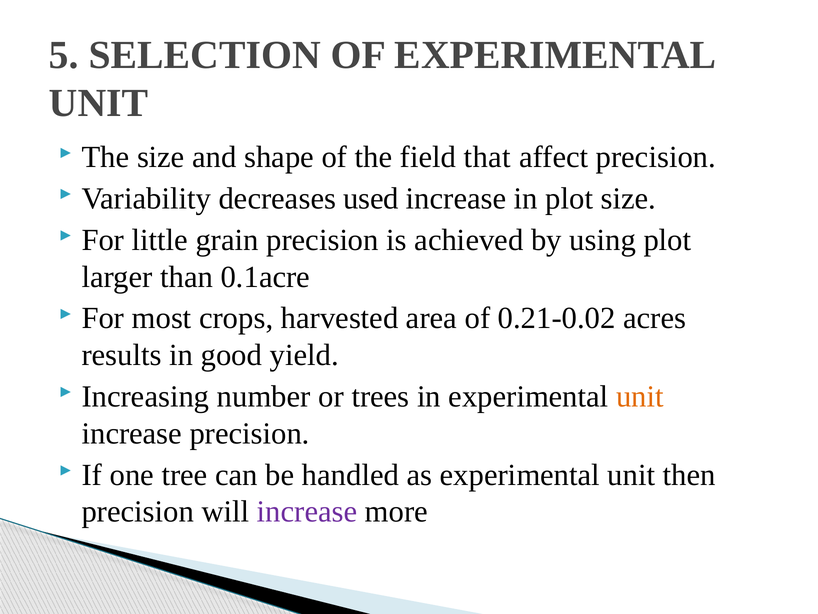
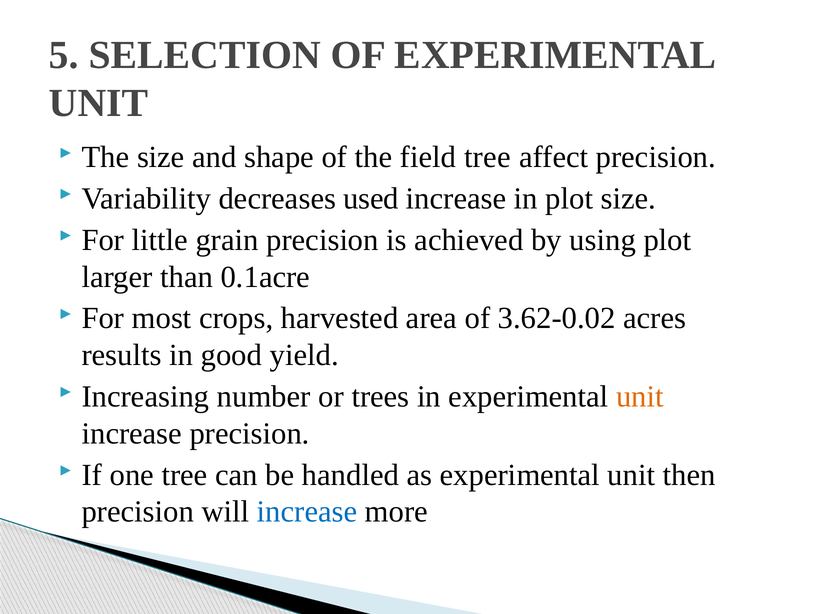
field that: that -> tree
0.21-0.02: 0.21-0.02 -> 3.62-0.02
increase at (307, 511) colour: purple -> blue
